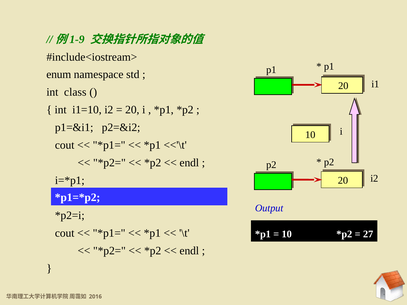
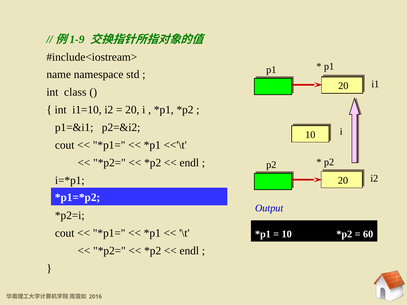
enum: enum -> name
27: 27 -> 60
